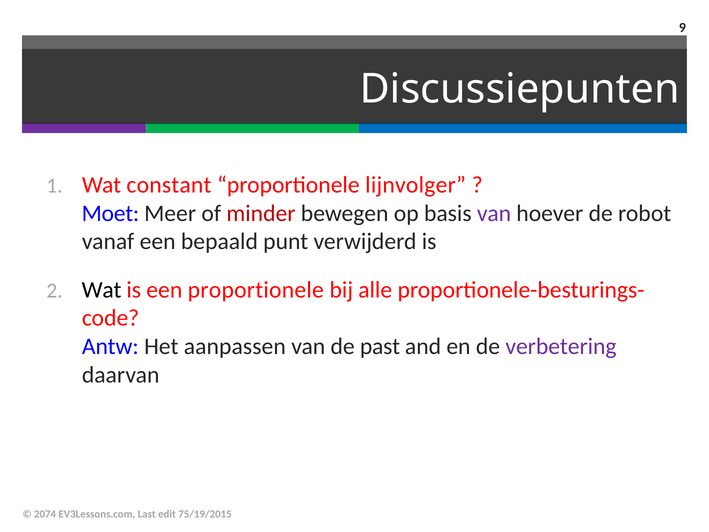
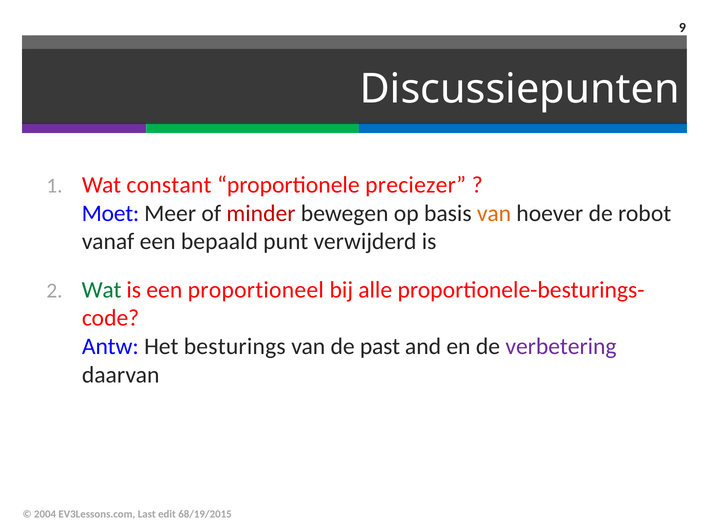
lijnvolger: lijnvolger -> preciezer
van at (494, 213) colour: purple -> orange
Wat at (102, 290) colour: black -> green
een proportionele: proportionele -> proportioneel
aanpassen: aanpassen -> besturings
2074: 2074 -> 2004
75/19/2015: 75/19/2015 -> 68/19/2015
